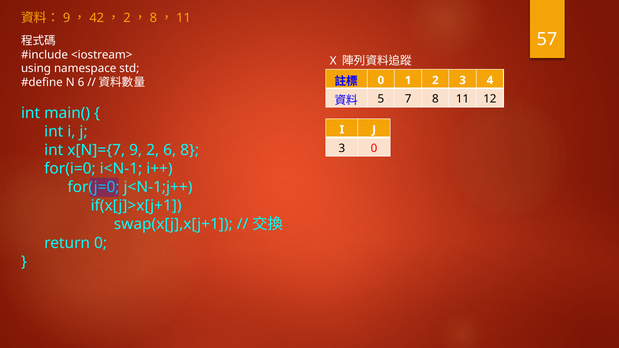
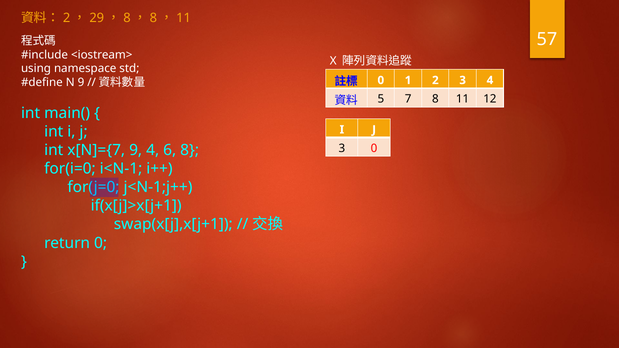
9 at (67, 18): 9 -> 2
42: 42 -> 29
2 at (127, 18): 2 -> 8
N 6: 6 -> 9
9 2: 2 -> 4
